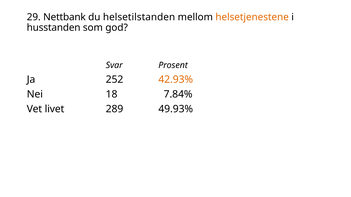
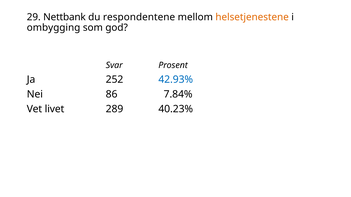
helsetilstanden: helsetilstanden -> respondentene
husstanden: husstanden -> ombygging
42.93% colour: orange -> blue
18: 18 -> 86
49.93%: 49.93% -> 40.23%
